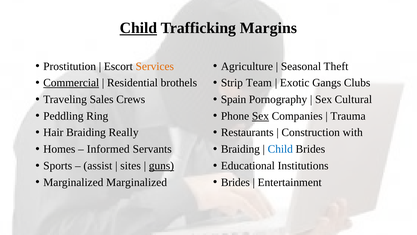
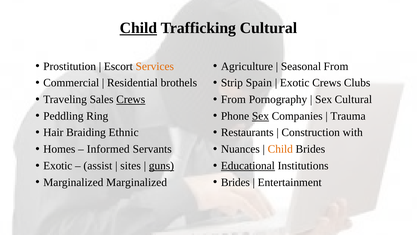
Trafficking Margins: Margins -> Cultural
Seasonal Theft: Theft -> From
Commercial underline: present -> none
Team: Team -> Spain
Exotic Gangs: Gangs -> Crews
Crews at (131, 99) underline: none -> present
Spain at (234, 99): Spain -> From
Really: Really -> Ethnic
Braiding at (240, 149): Braiding -> Nuances
Child at (280, 149) colour: blue -> orange
Sports at (58, 165): Sports -> Exotic
Educational underline: none -> present
